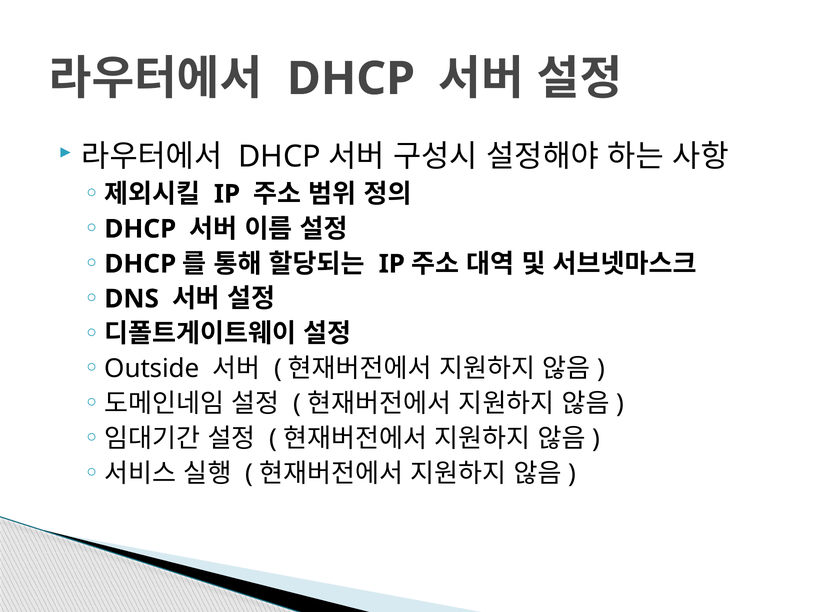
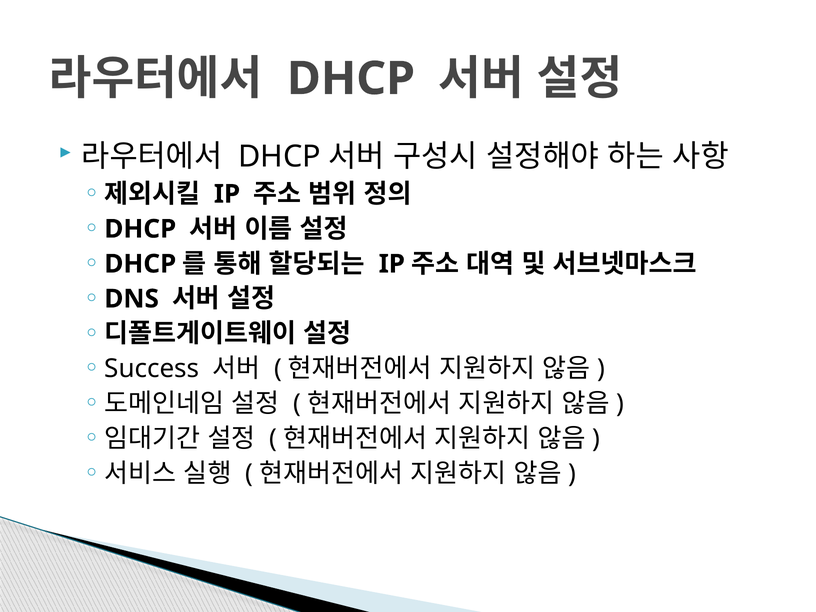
Outside: Outside -> Success
